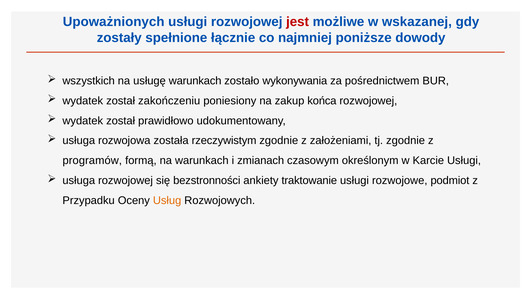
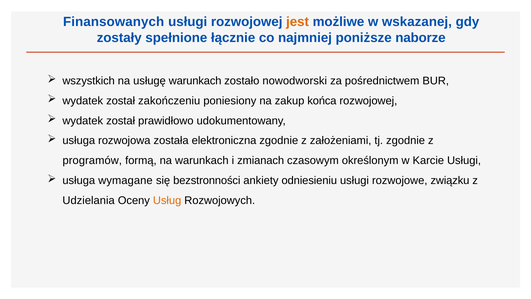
Upoważnionych: Upoważnionych -> Finansowanych
jest colour: red -> orange
dowody: dowody -> naborze
wykonywania: wykonywania -> nowodworski
rzeczywistym: rzeczywistym -> elektroniczna
usługa rozwojowej: rozwojowej -> wymagane
traktowanie: traktowanie -> odniesieniu
podmiot: podmiot -> związku
Przypadku: Przypadku -> Udzielania
